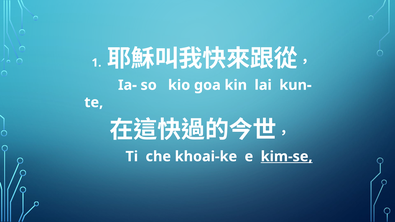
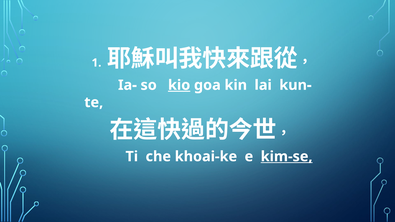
kio underline: none -> present
